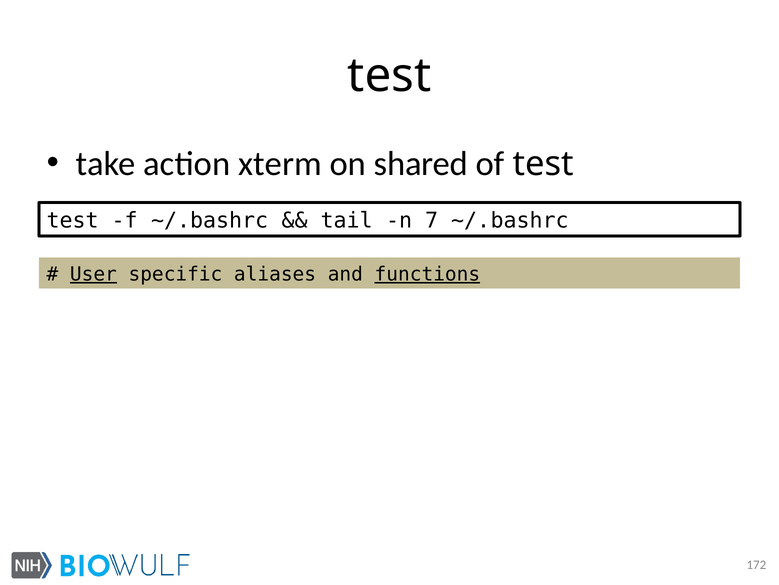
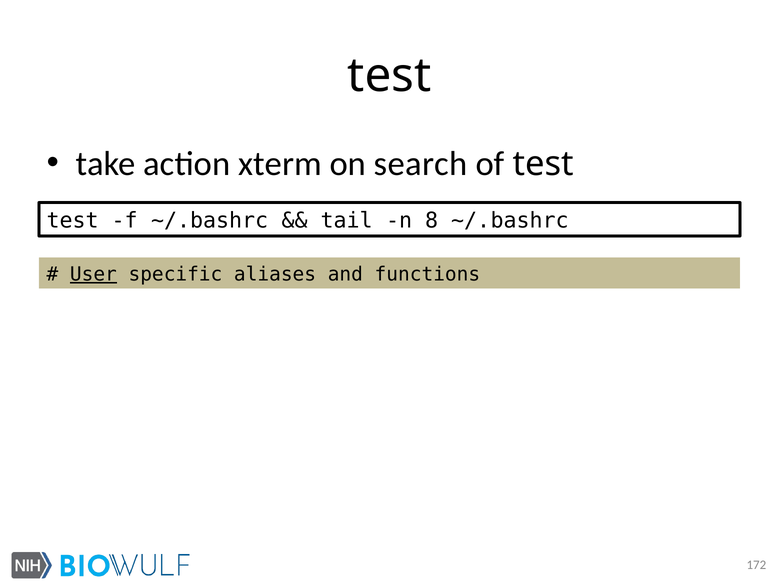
shared: shared -> search
7: 7 -> 8
functions underline: present -> none
